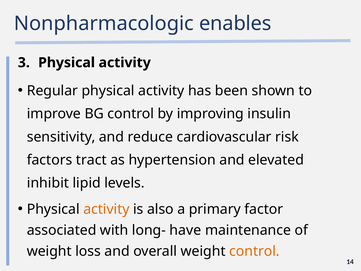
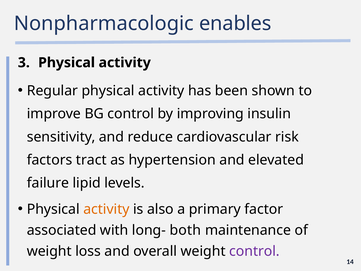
inhibit: inhibit -> failure
have: have -> both
control at (254, 251) colour: orange -> purple
